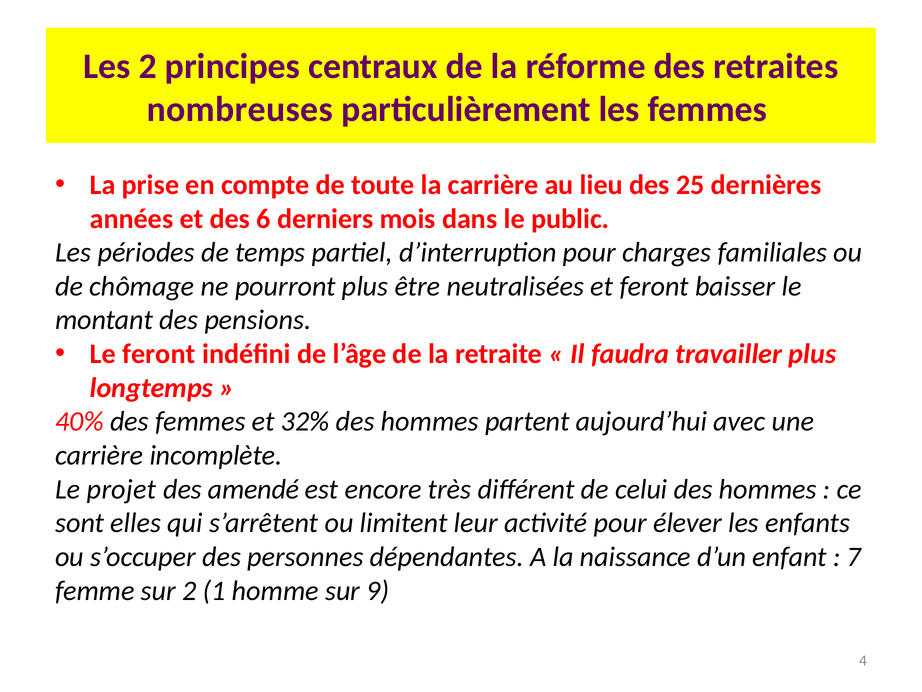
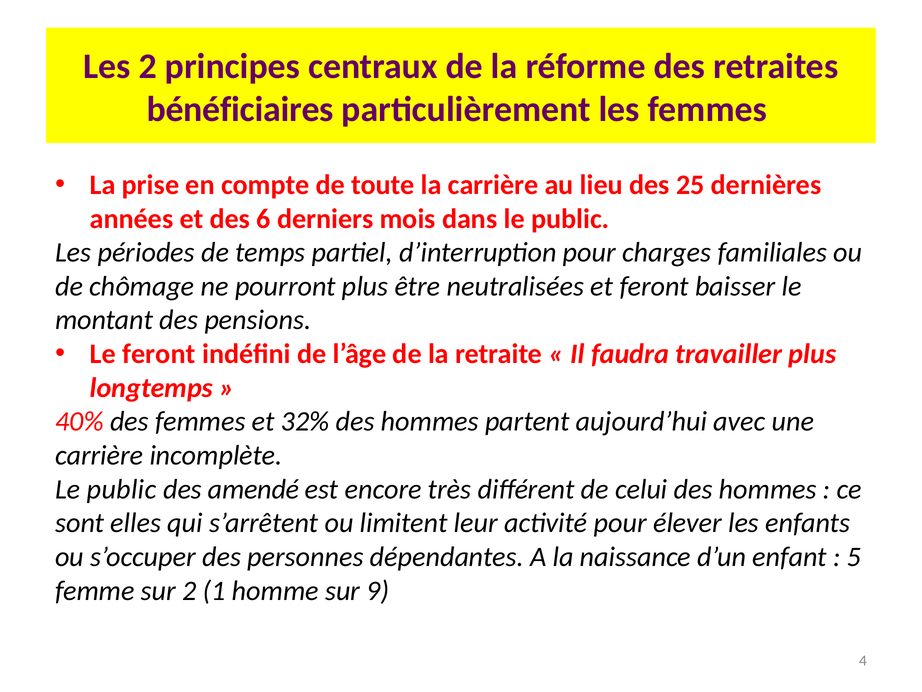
nombreuses: nombreuses -> bénéficiaires
projet at (122, 489): projet -> public
7: 7 -> 5
